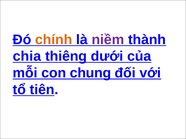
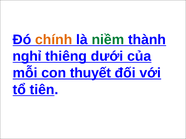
niềm colour: purple -> green
chia: chia -> nghỉ
chung: chung -> thuyết
